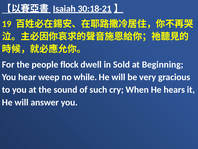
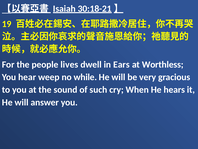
flock: flock -> lives
Sold: Sold -> Ears
Beginning: Beginning -> Worthless
